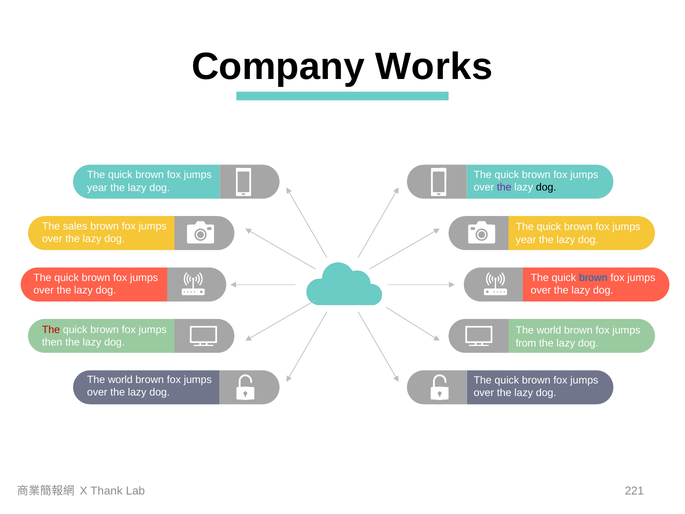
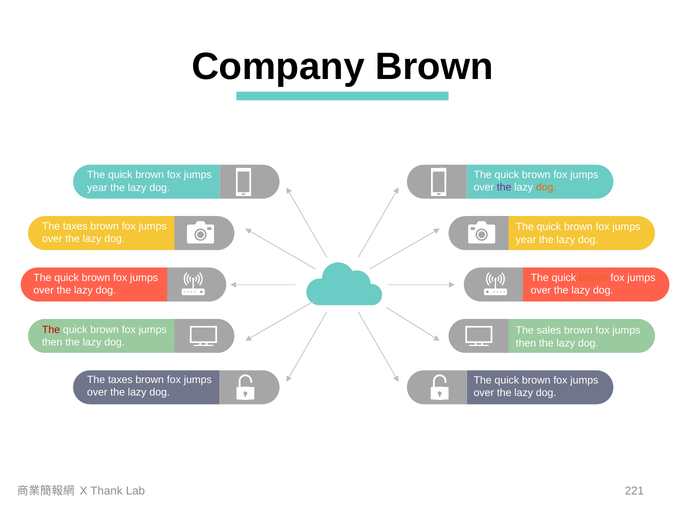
Company Works: Works -> Brown
dog at (546, 187) colour: black -> orange
sales at (75, 226): sales -> taxes
brown at (593, 278) colour: blue -> orange
world at (549, 330): world -> sales
from at (526, 343): from -> then
world at (120, 380): world -> taxes
